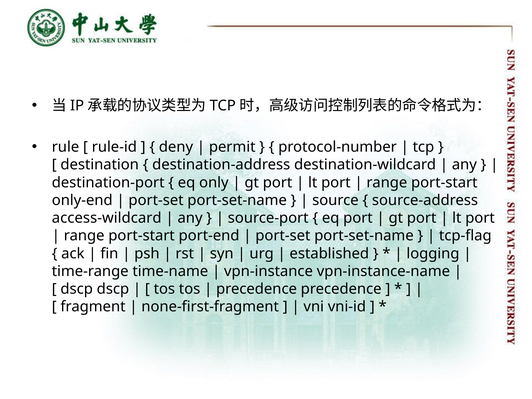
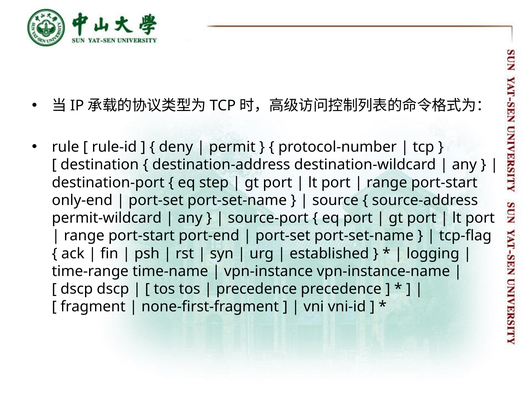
only: only -> step
access-wildcard: access-wildcard -> permit-wildcard
